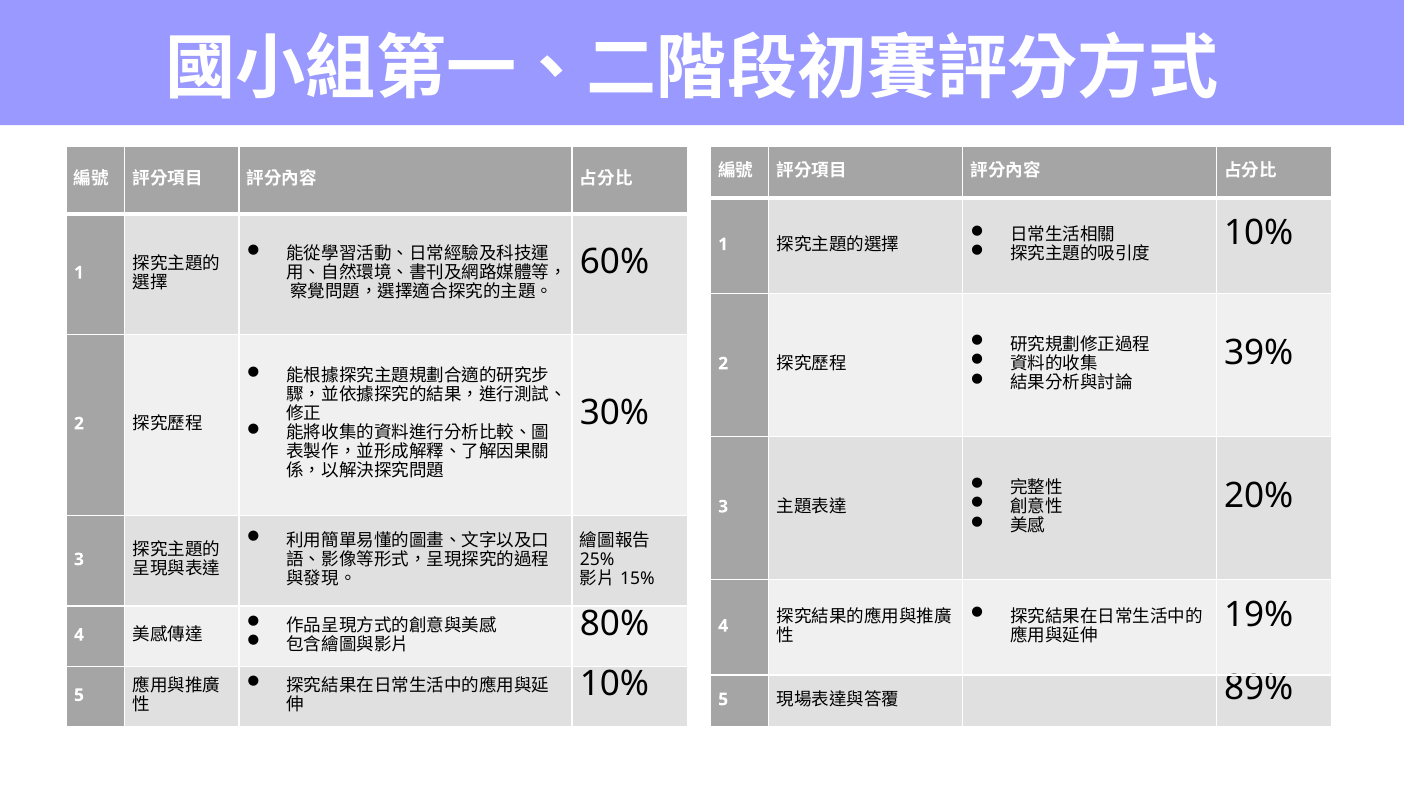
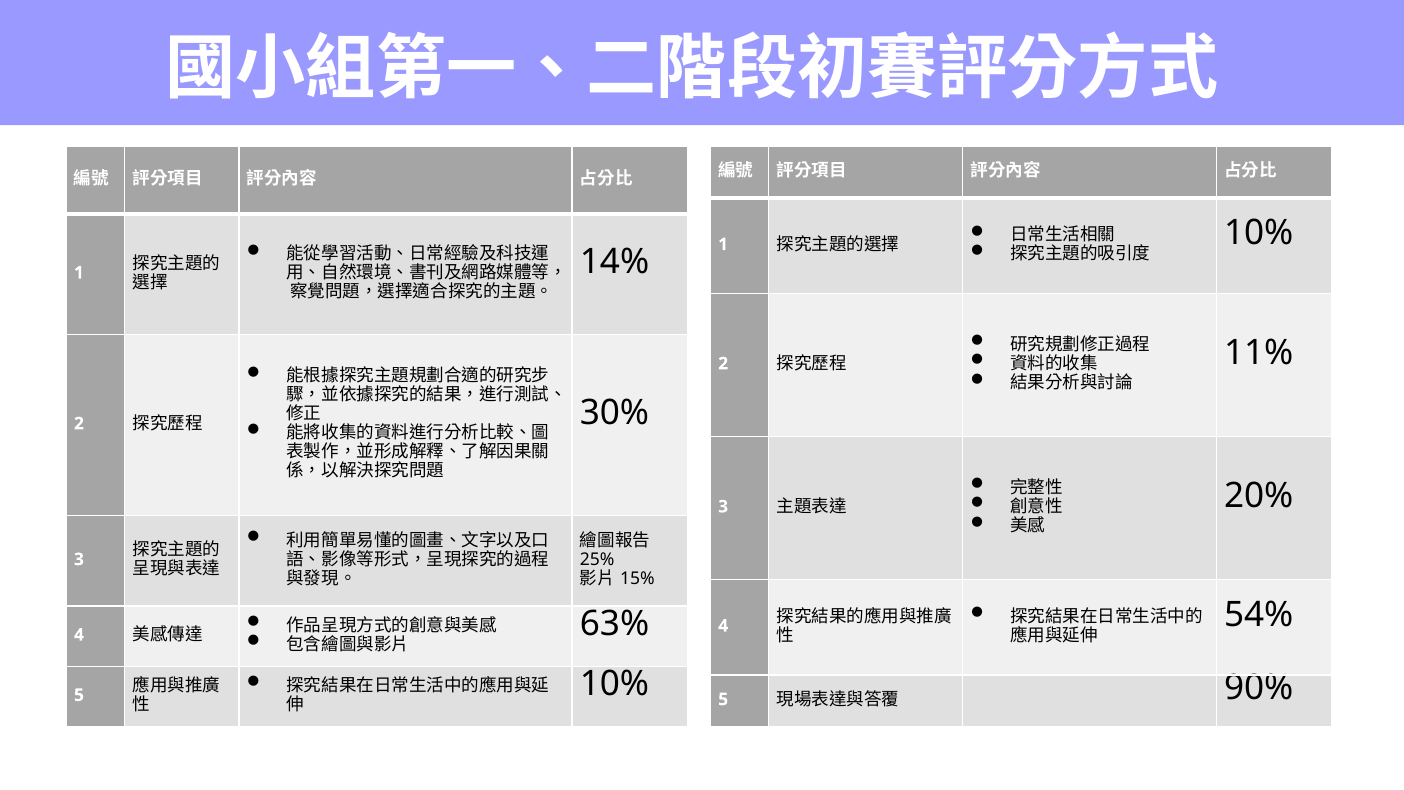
60%: 60% -> 14%
39%: 39% -> 11%
19%: 19% -> 54%
80%: 80% -> 63%
89%: 89% -> 90%
